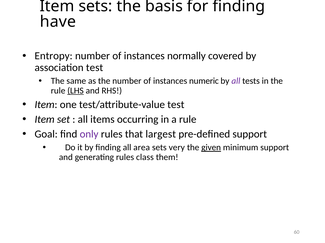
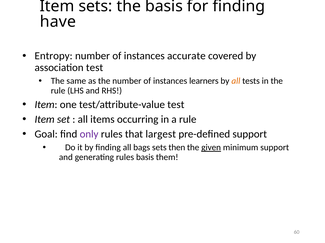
normally: normally -> accurate
numeric: numeric -> learners
all at (236, 81) colour: purple -> orange
LHS underline: present -> none
area: area -> bags
very: very -> then
rules class: class -> basis
